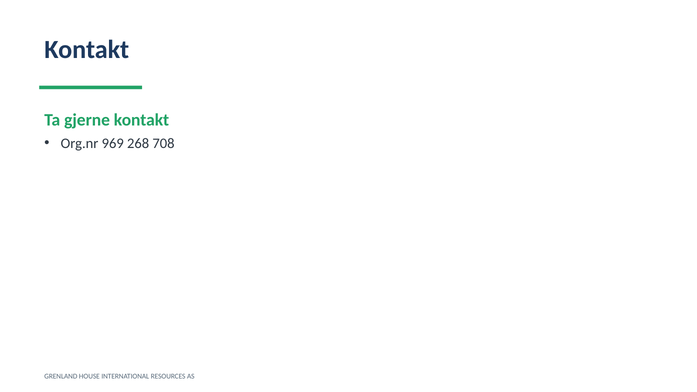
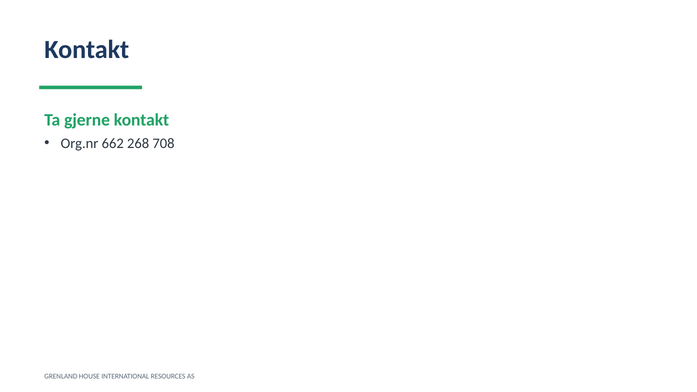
969: 969 -> 662
